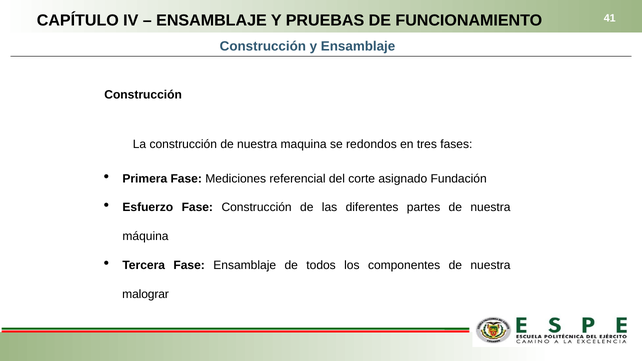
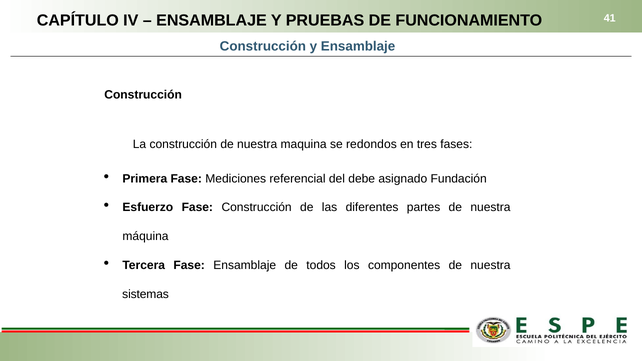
corte: corte -> debe
malograr: malograr -> sistemas
